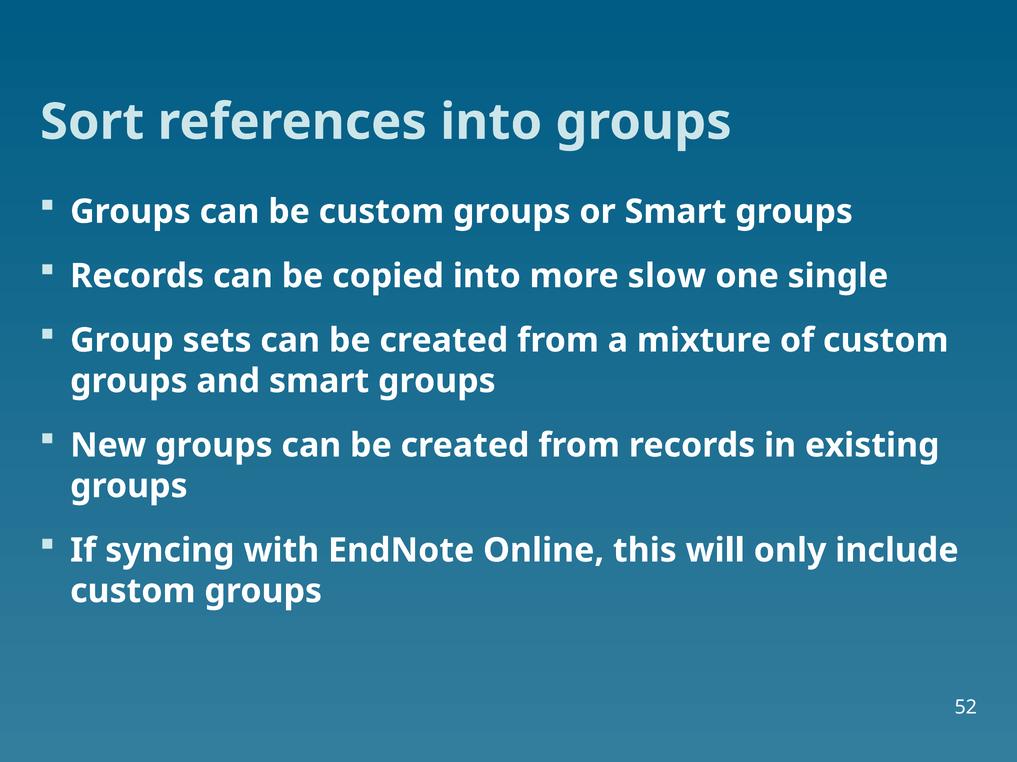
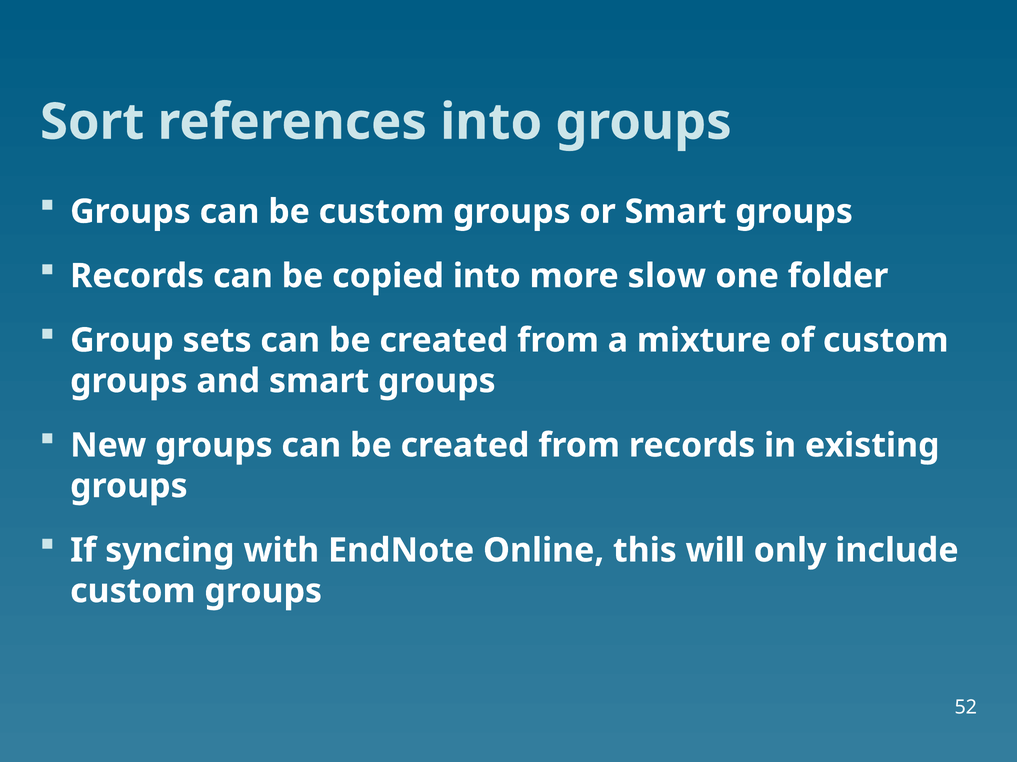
single: single -> folder
